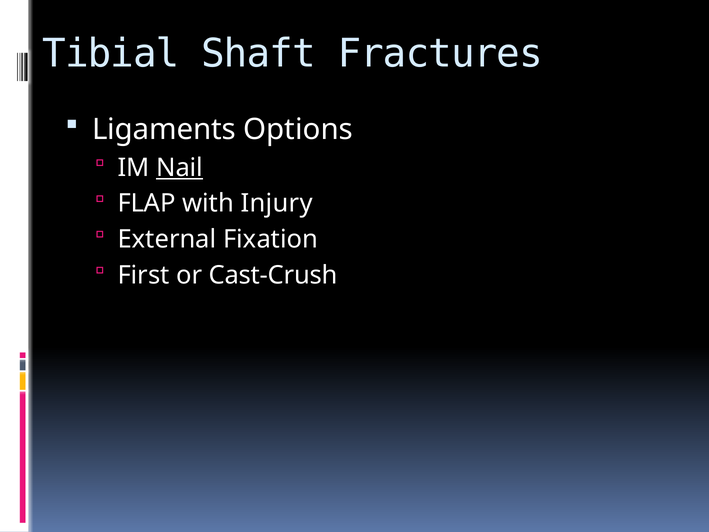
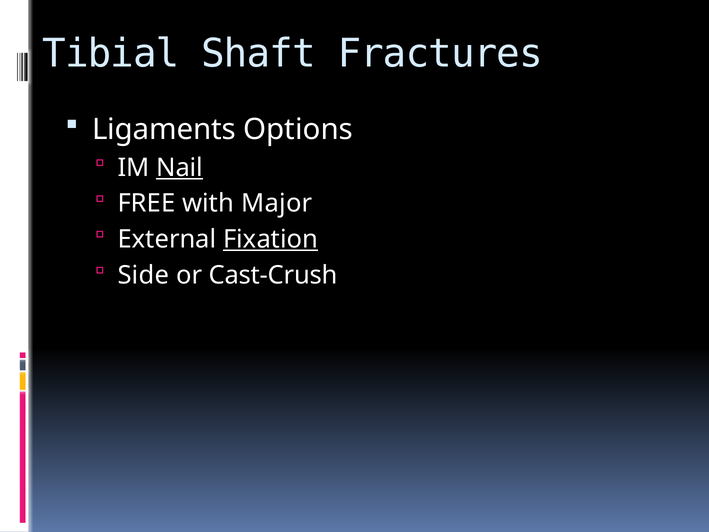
FLAP: FLAP -> FREE
Injury: Injury -> Major
Fixation underline: none -> present
First: First -> Side
